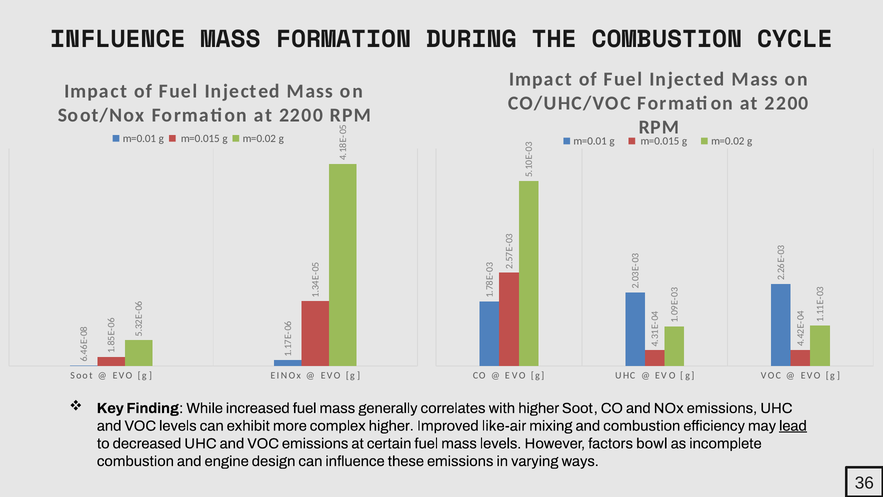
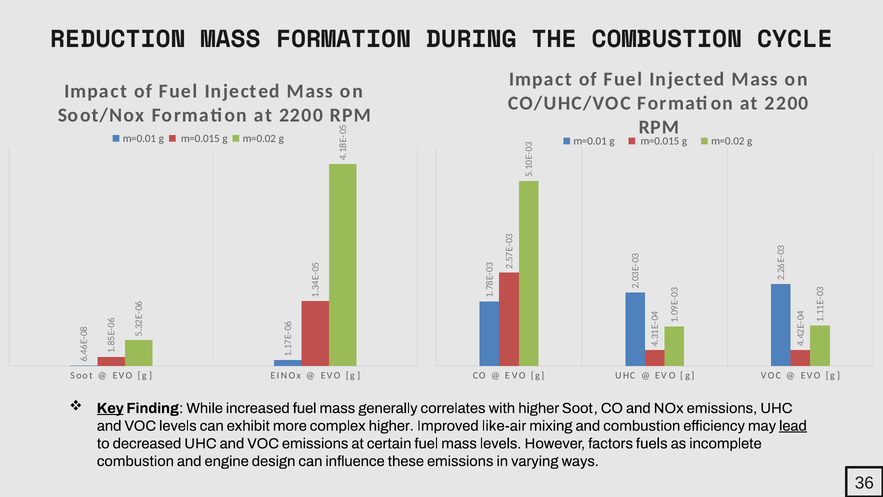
INFLUENCE at (118, 39): INFLUENCE -> REDUCTION
Key underline: none -> present
bowl: bowl -> fuels
